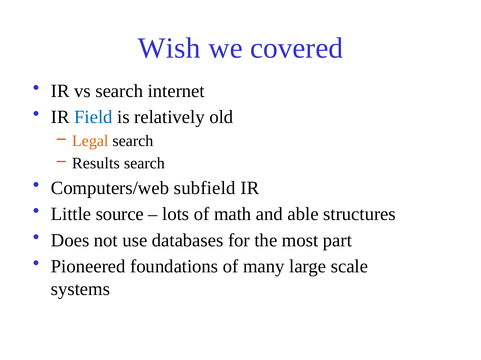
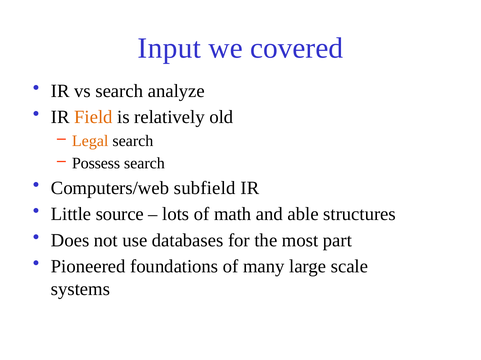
Wish: Wish -> Input
internet: internet -> analyze
Field colour: blue -> orange
Results: Results -> Possess
